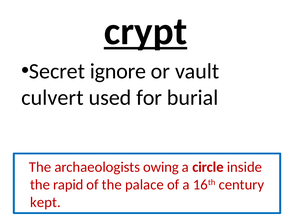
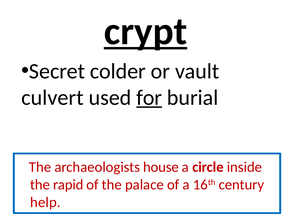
ignore: ignore -> colder
for underline: none -> present
owing: owing -> house
kept: kept -> help
